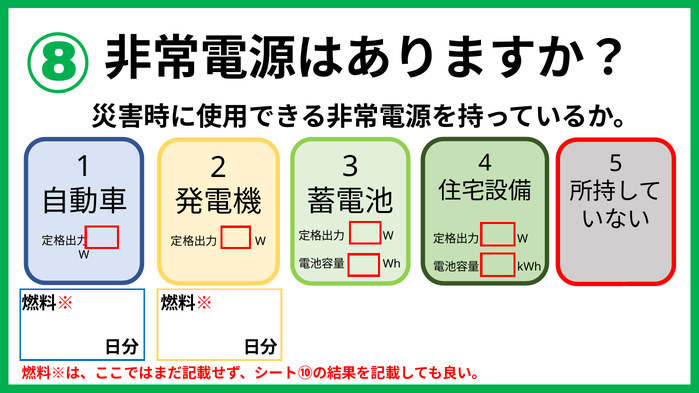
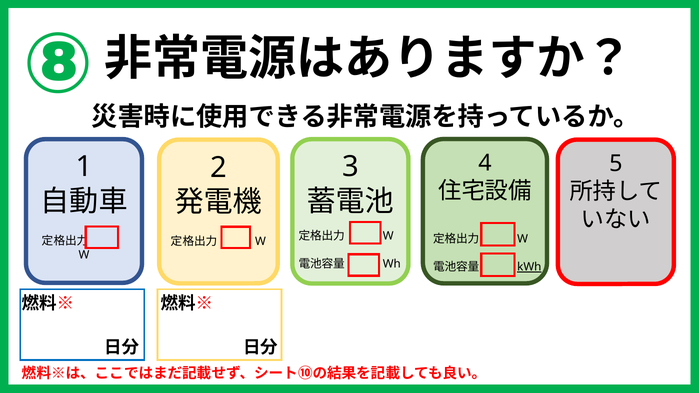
kWh underline: none -> present
